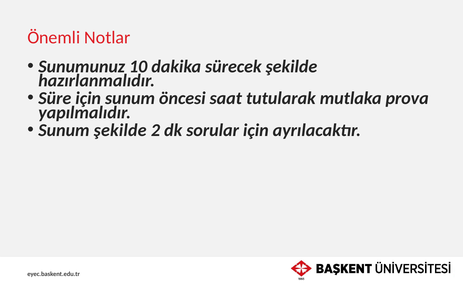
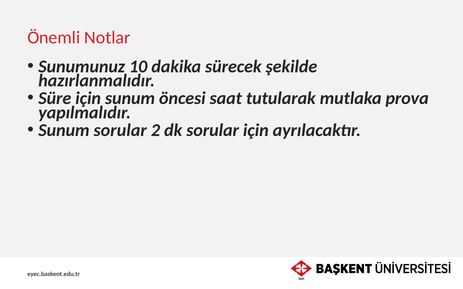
Sunum şekilde: şekilde -> sorular
